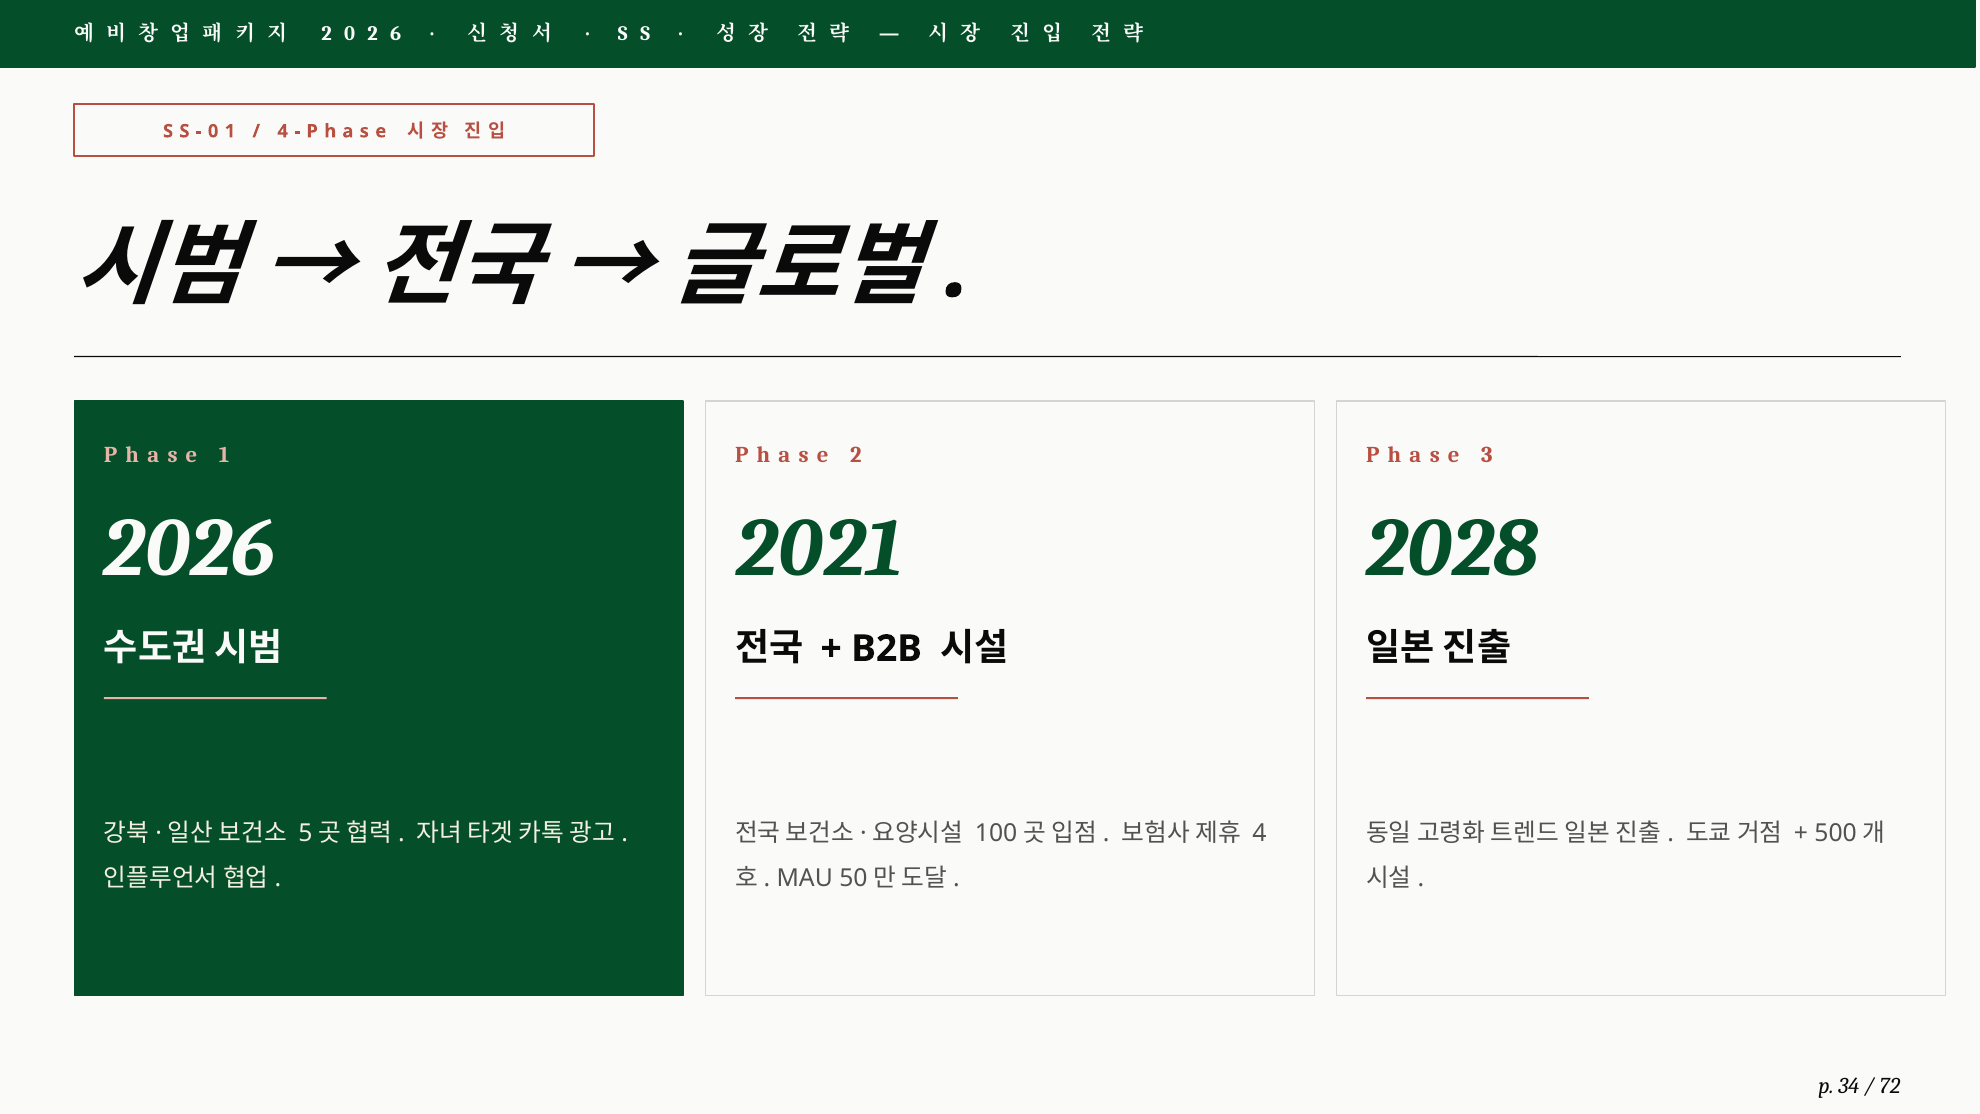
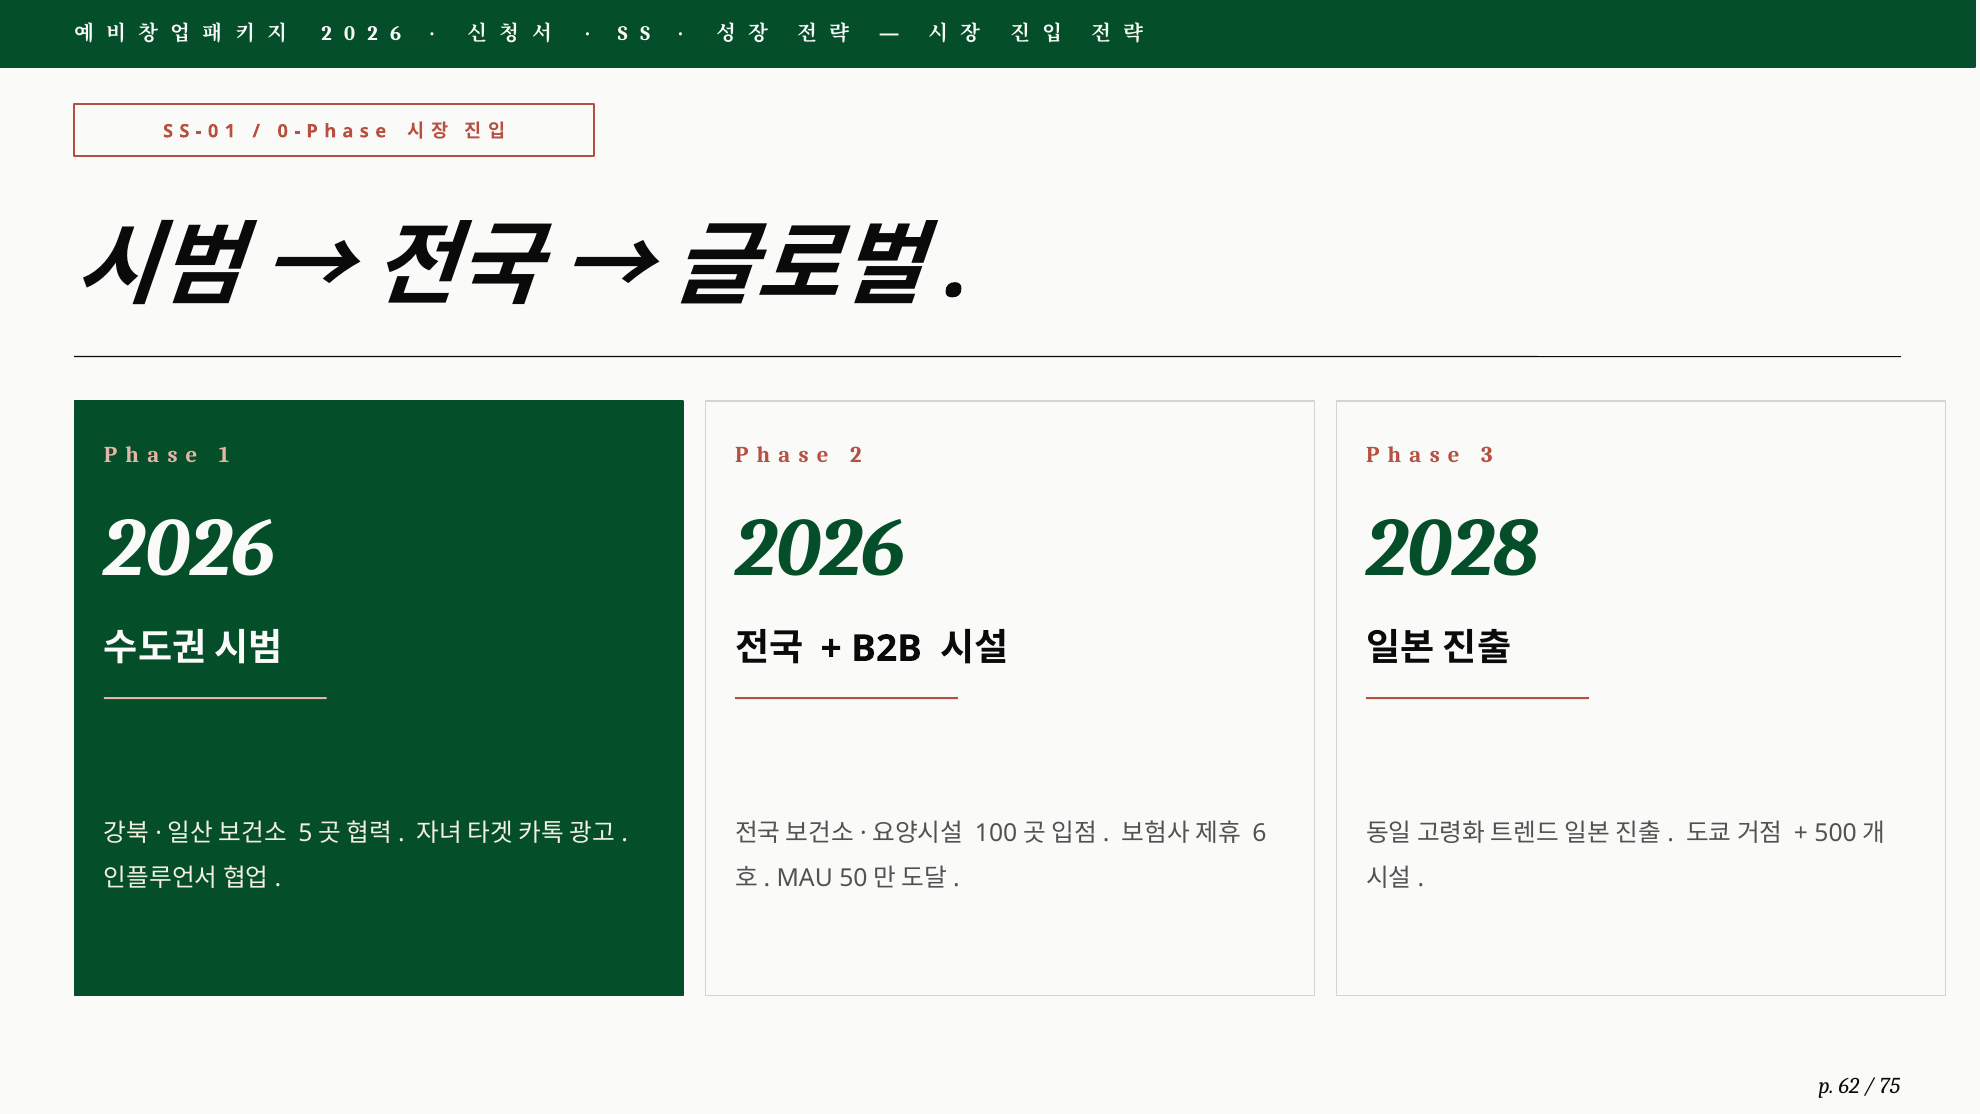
4 at (283, 131): 4 -> 0
2021 at (820, 548): 2021 -> 2026
4 at (1259, 833): 4 -> 6
34: 34 -> 62
72: 72 -> 75
